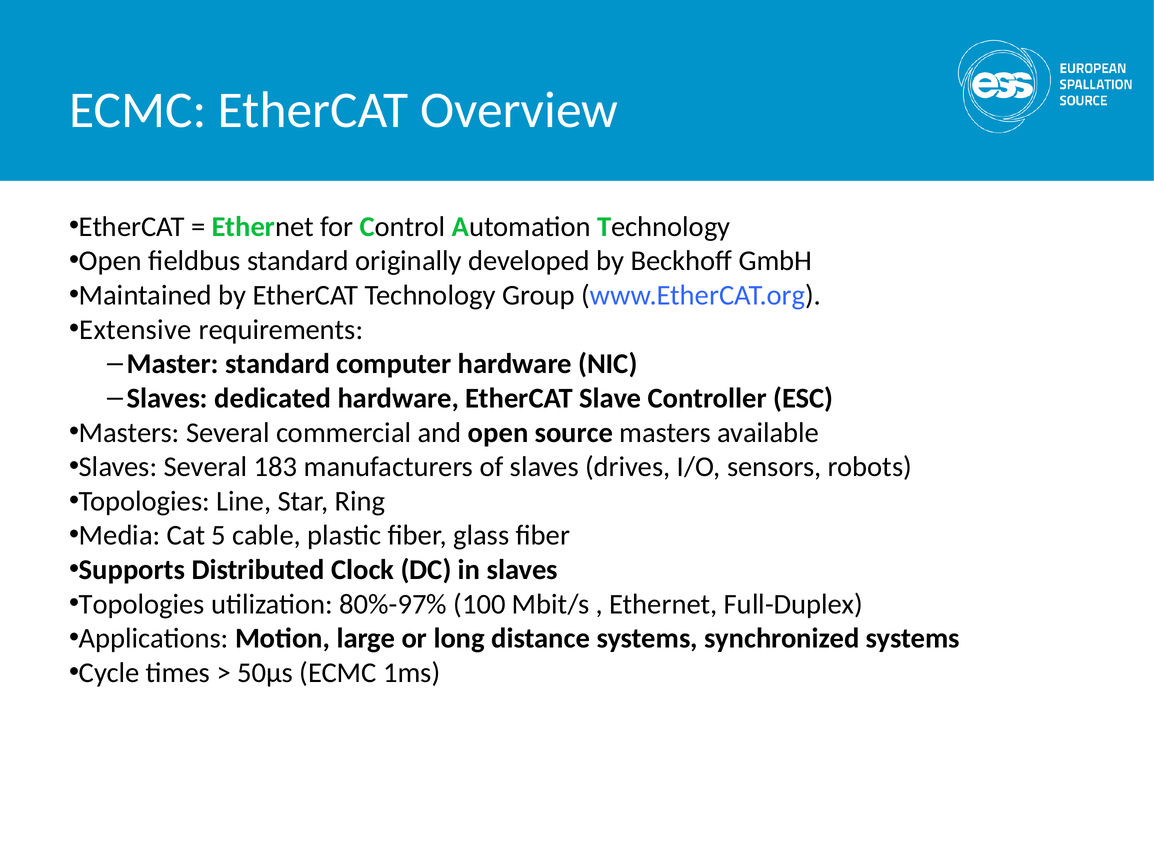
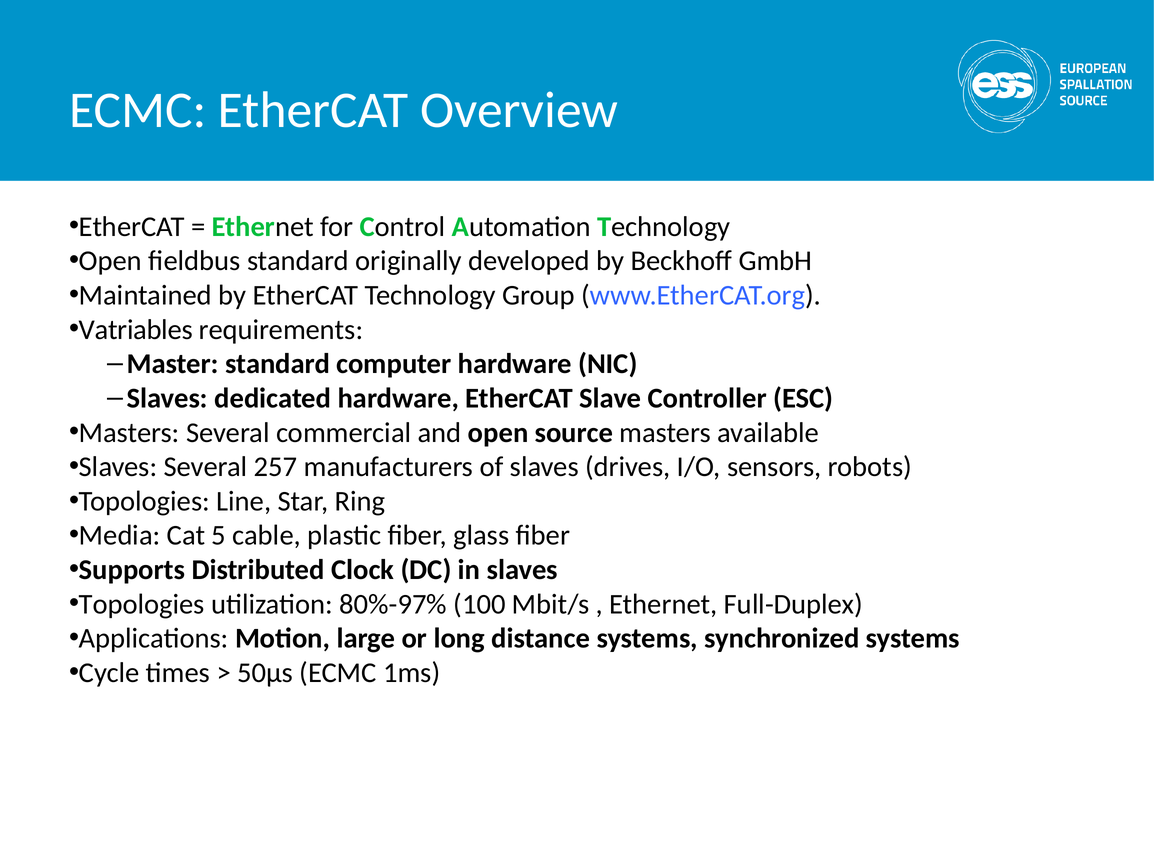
Extensive: Extensive -> Vatriables
183: 183 -> 257
